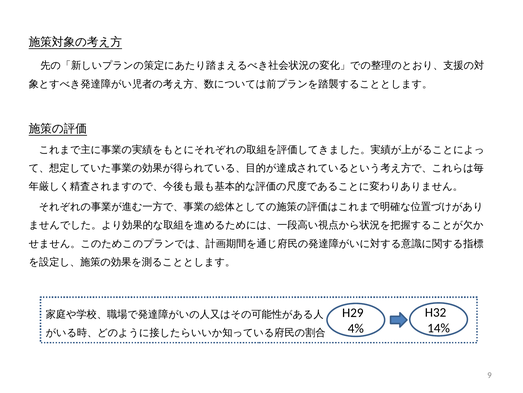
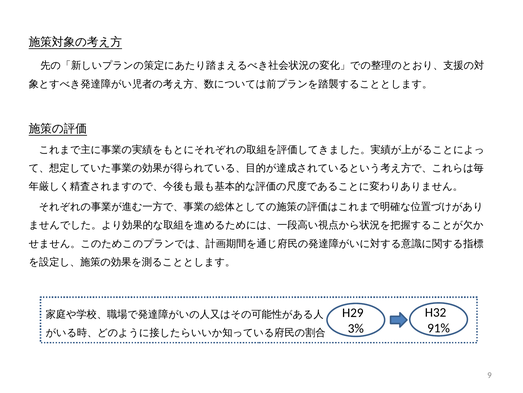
14%: 14% -> 91%
4%: 4% -> 3%
